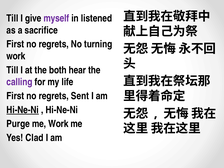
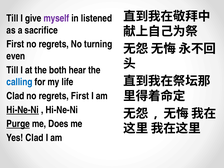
work at (16, 56): work -> even
calling colour: purple -> blue
First at (15, 96): First -> Clad
regrets Sent: Sent -> First
Purge underline: none -> present
me Work: Work -> Does
